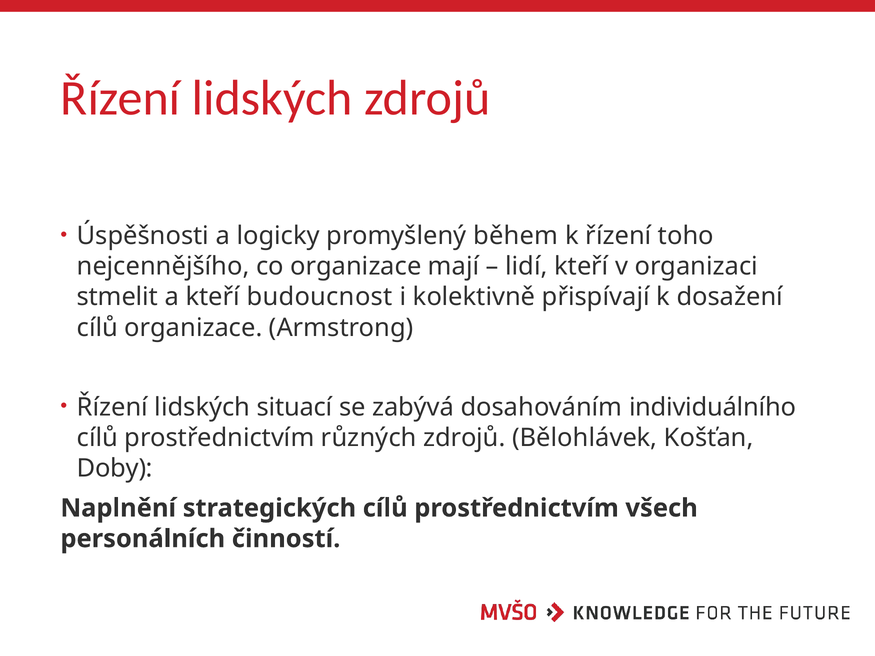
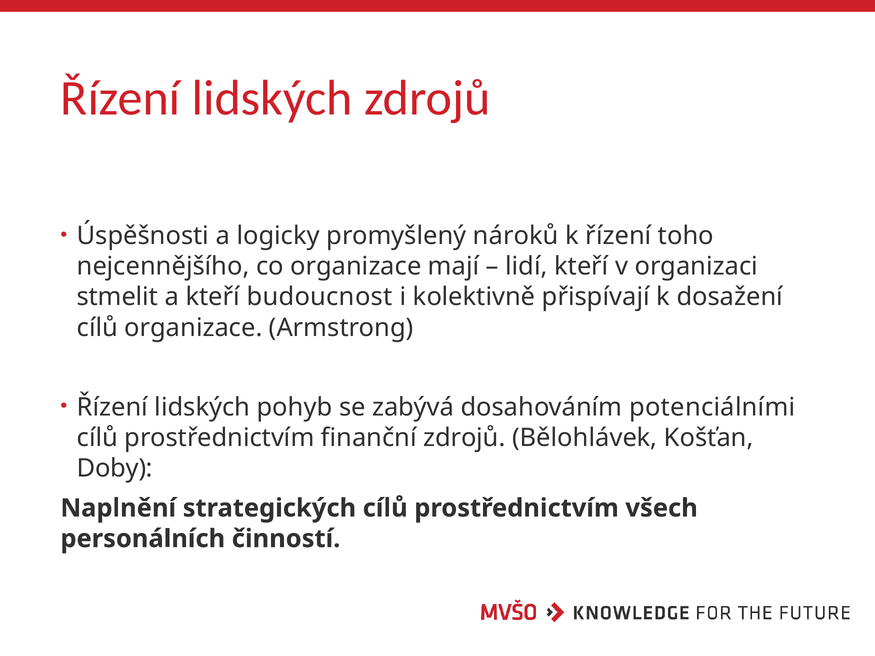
během: během -> nároků
situací: situací -> pohyb
individuálního: individuálního -> potenciálními
různých: různých -> finanční
